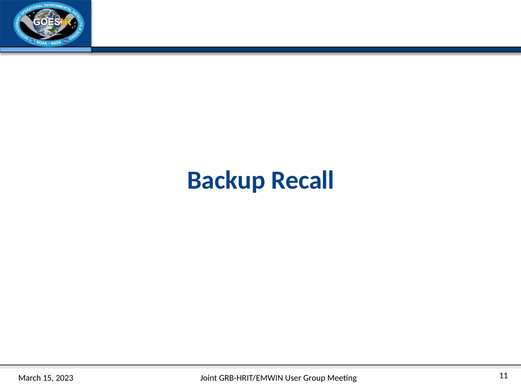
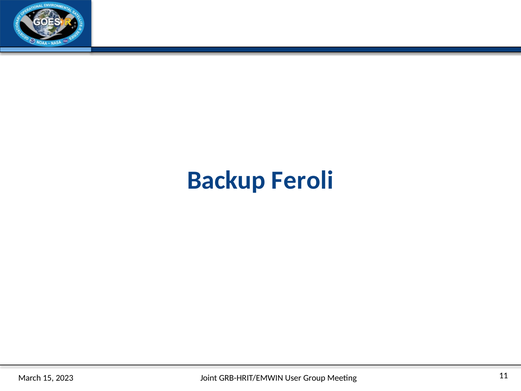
Recall: Recall -> Feroli
